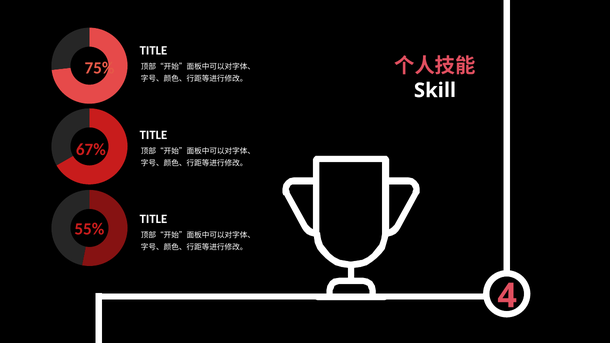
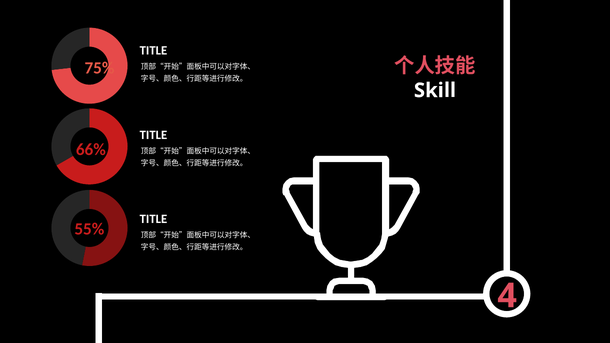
67%: 67% -> 66%
